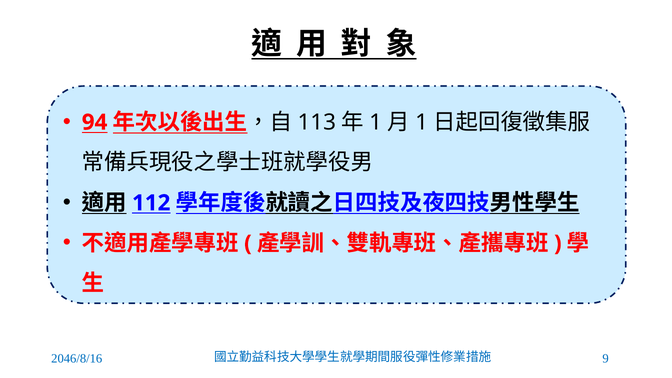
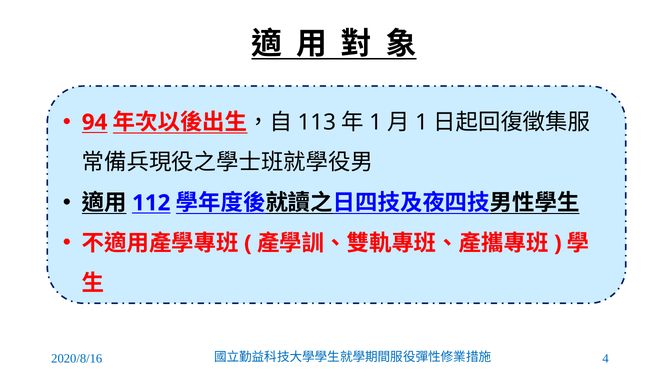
9: 9 -> 4
2046/8/16: 2046/8/16 -> 2020/8/16
